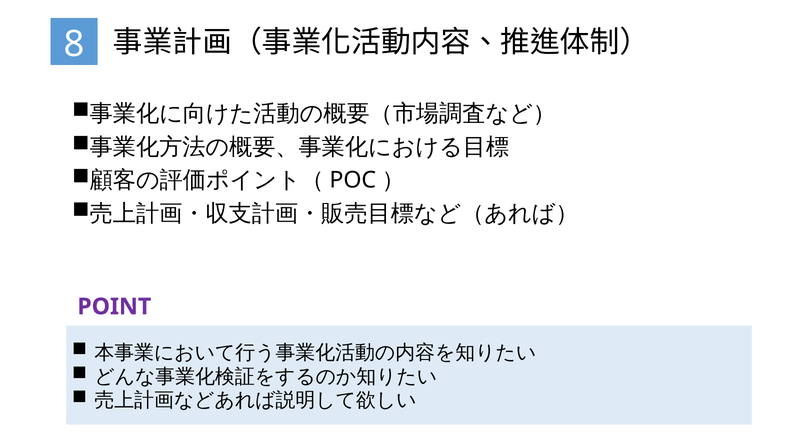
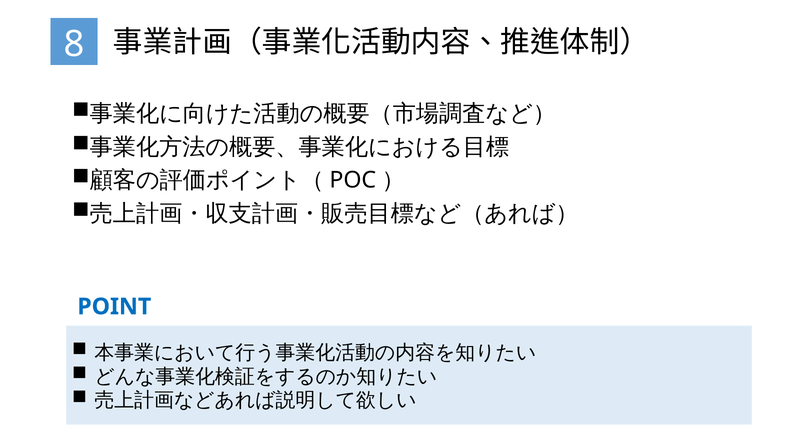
POINT colour: purple -> blue
